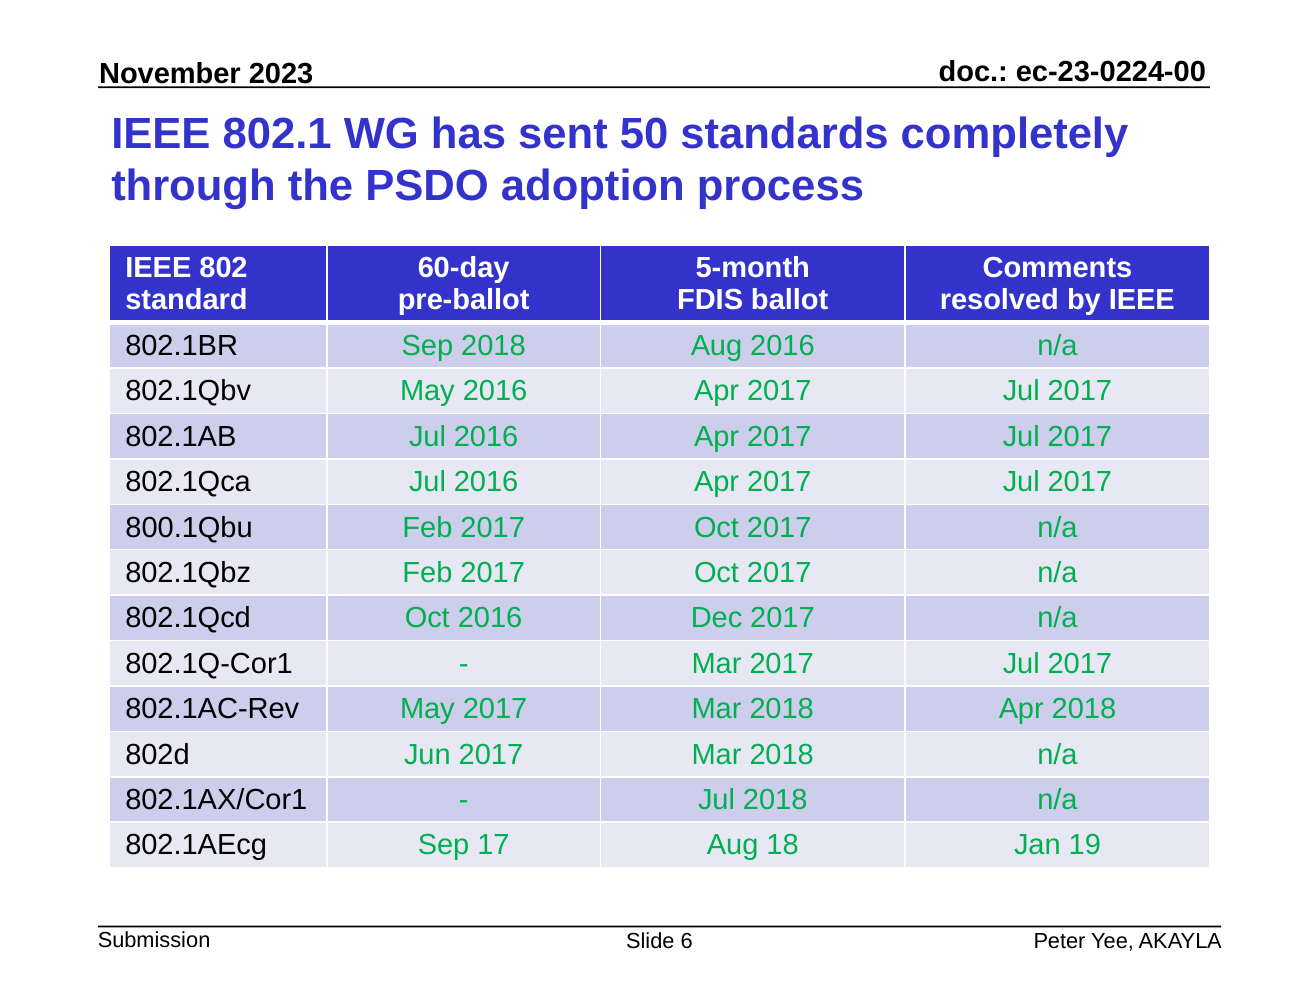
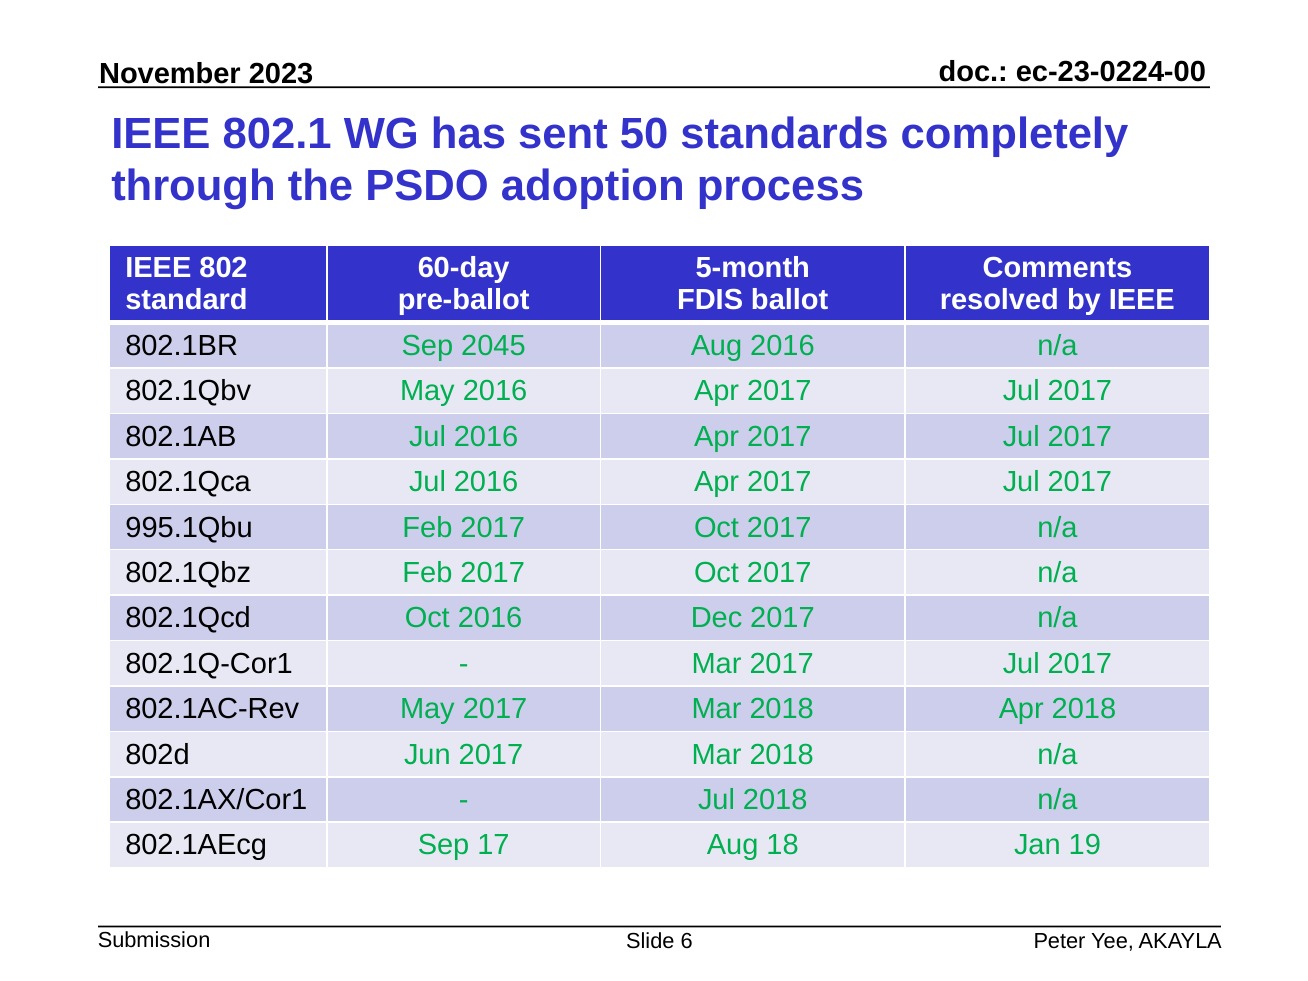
Sep 2018: 2018 -> 2045
800.1Qbu: 800.1Qbu -> 995.1Qbu
